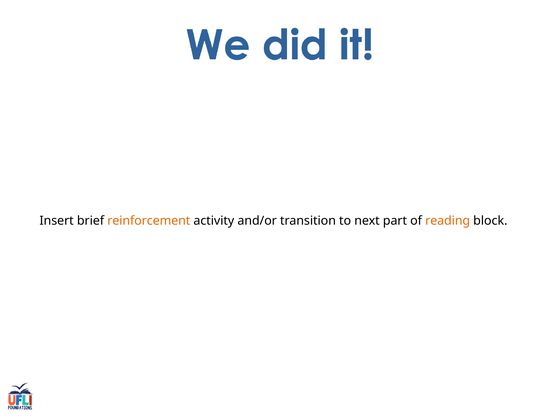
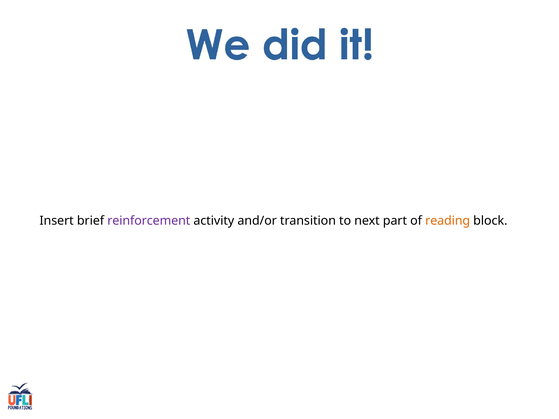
reinforcement colour: orange -> purple
